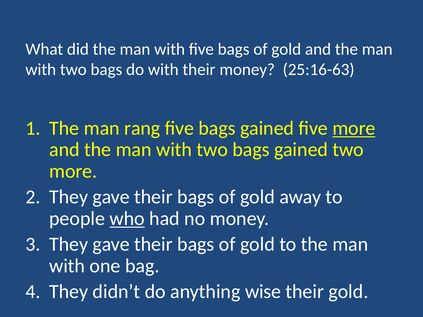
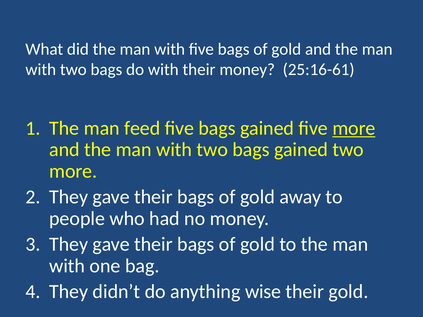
25:16-63: 25:16-63 -> 25:16-61
rang: rang -> feed
who underline: present -> none
